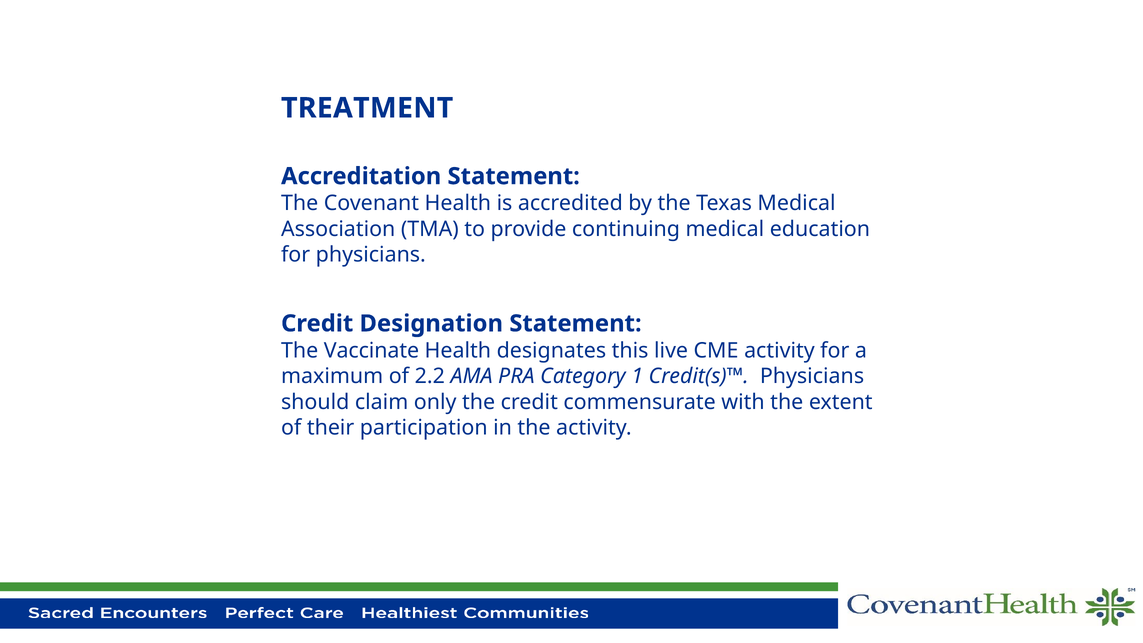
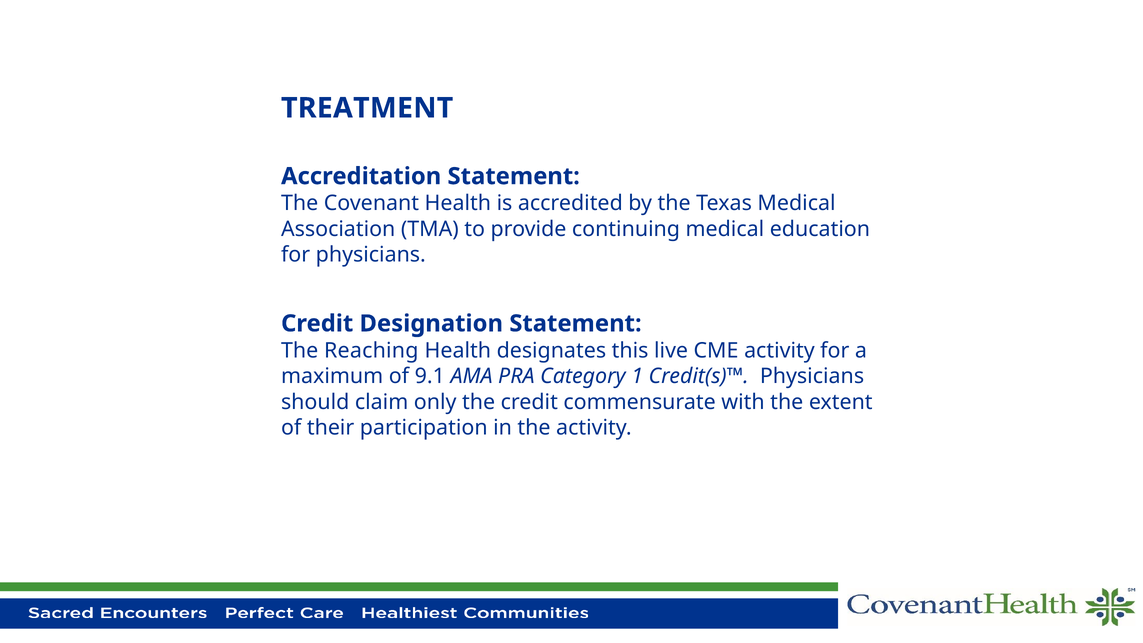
Vaccinate: Vaccinate -> Reaching
2.2: 2.2 -> 9.1
